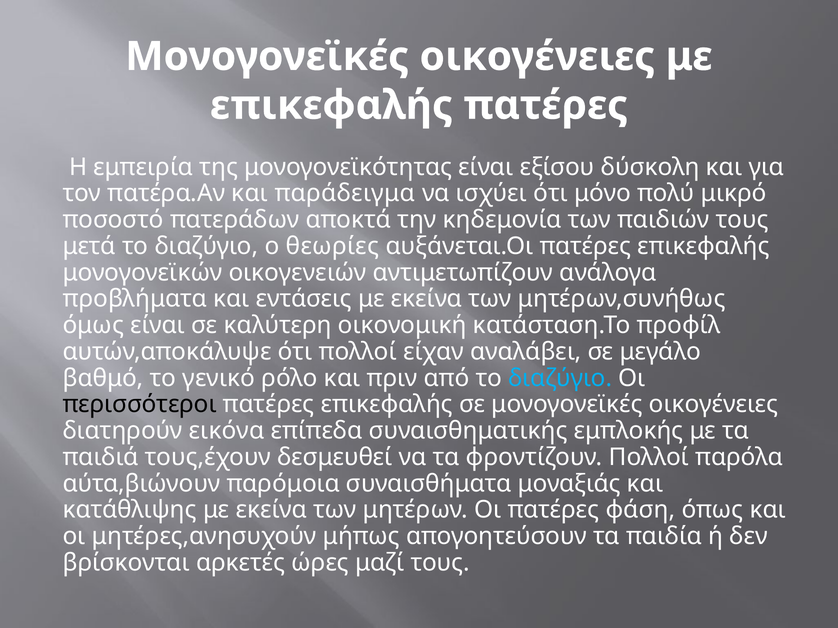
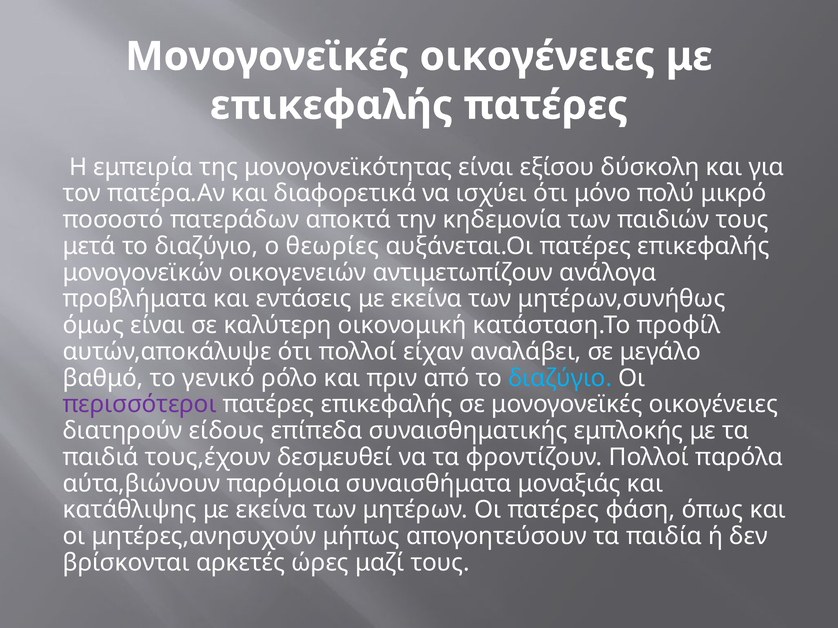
παράδειγμα: παράδειγμα -> διαφορετικά
περισσότεροι colour: black -> purple
εικόνα: εικόνα -> είδους
